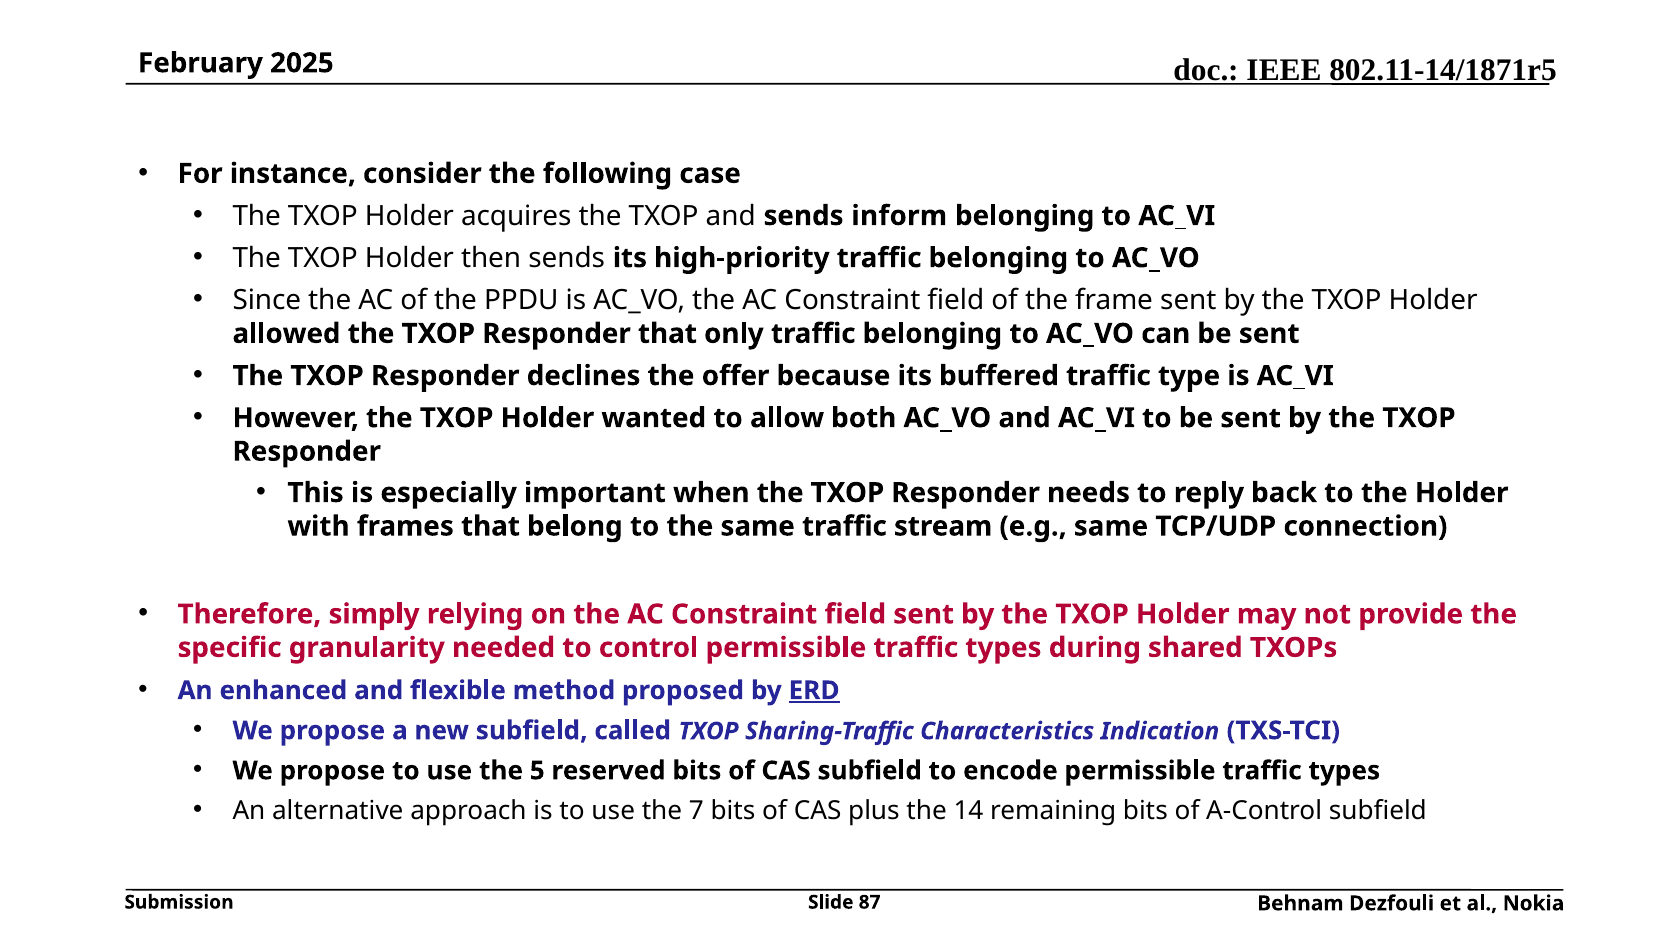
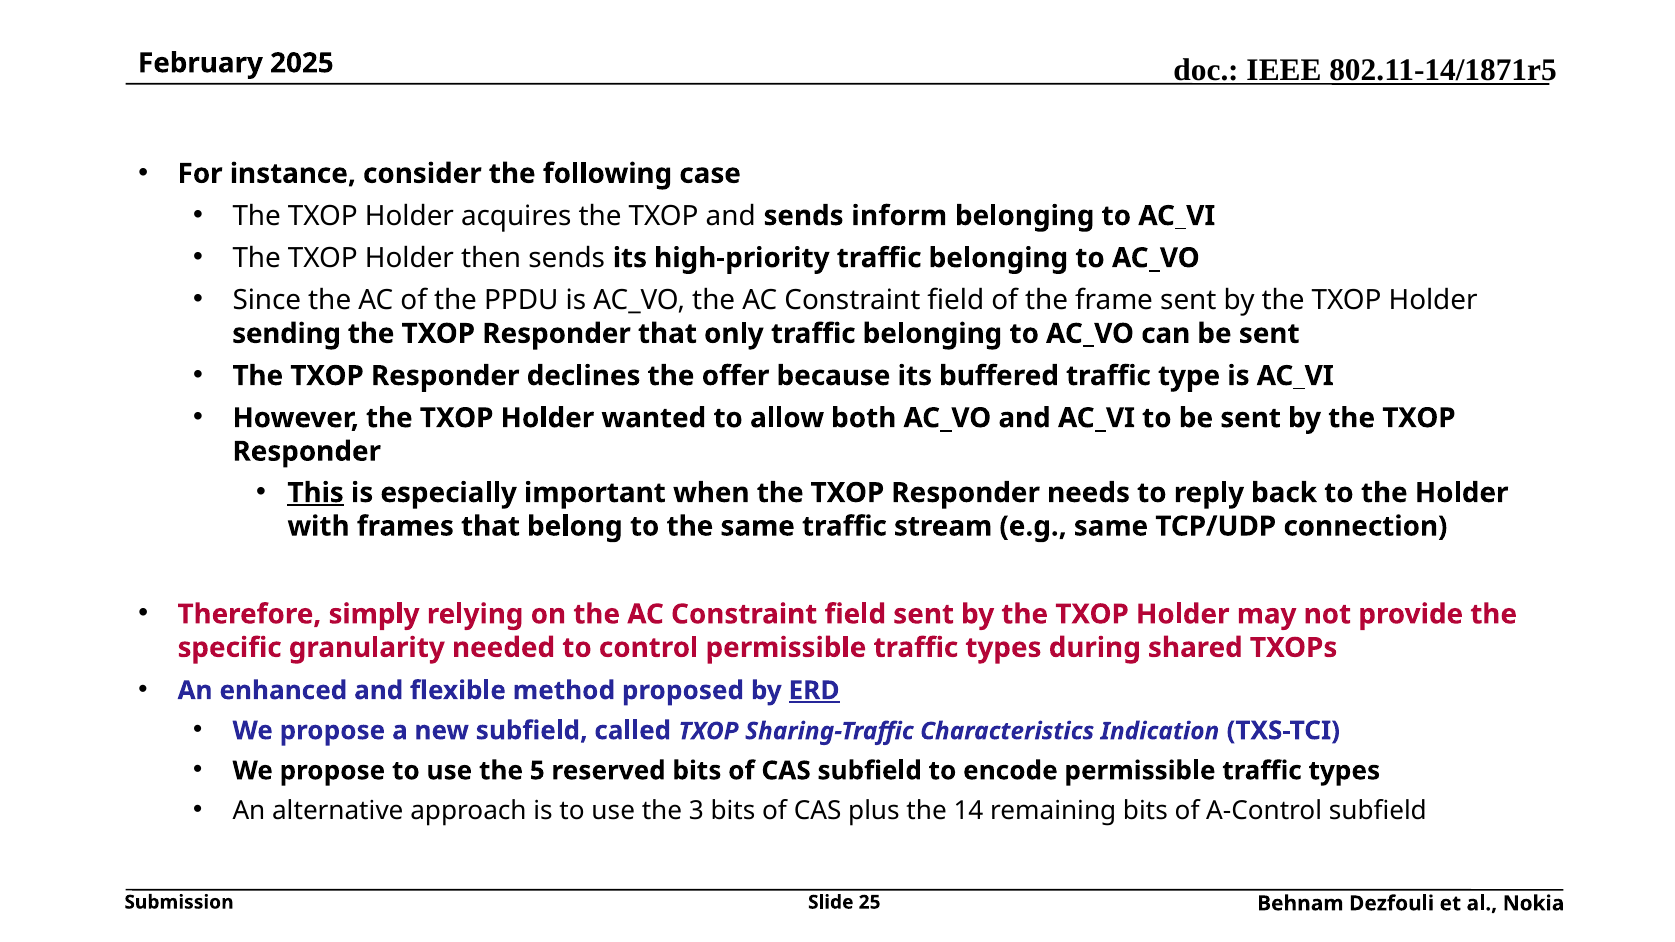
allowed: allowed -> sending
This underline: none -> present
7: 7 -> 3
87: 87 -> 25
